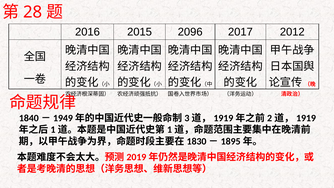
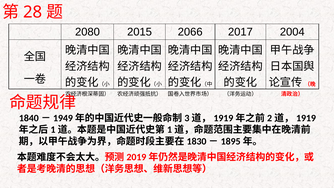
2016: 2016 -> 2080
2096: 2096 -> 2066
2012: 2012 -> 2004
